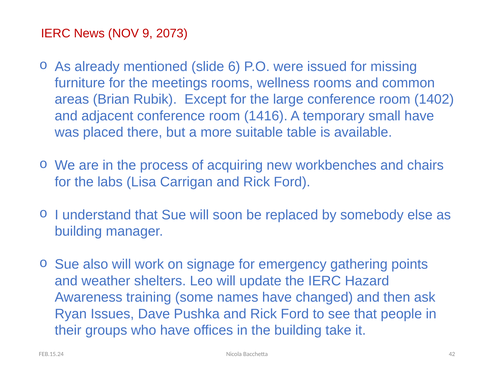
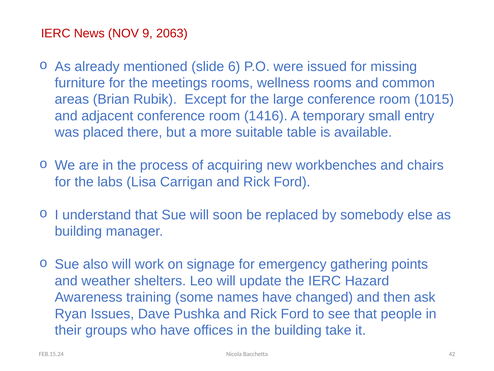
2073: 2073 -> 2063
1402: 1402 -> 1015
small have: have -> entry
